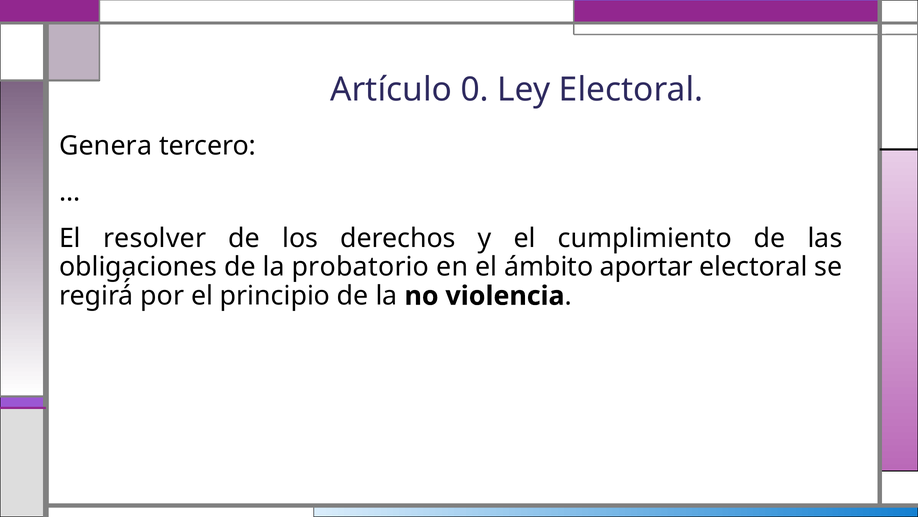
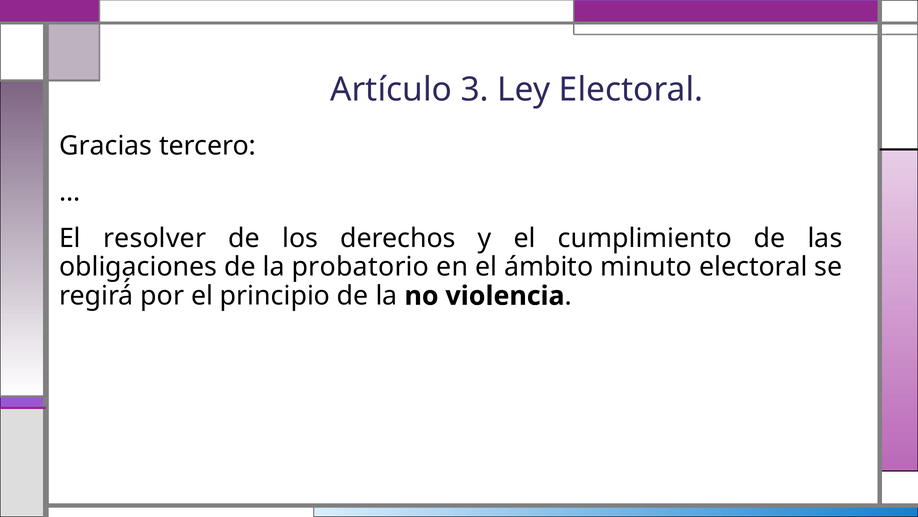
0: 0 -> 3
Genera: Genera -> Gracias
aportar: aportar -> minuto
